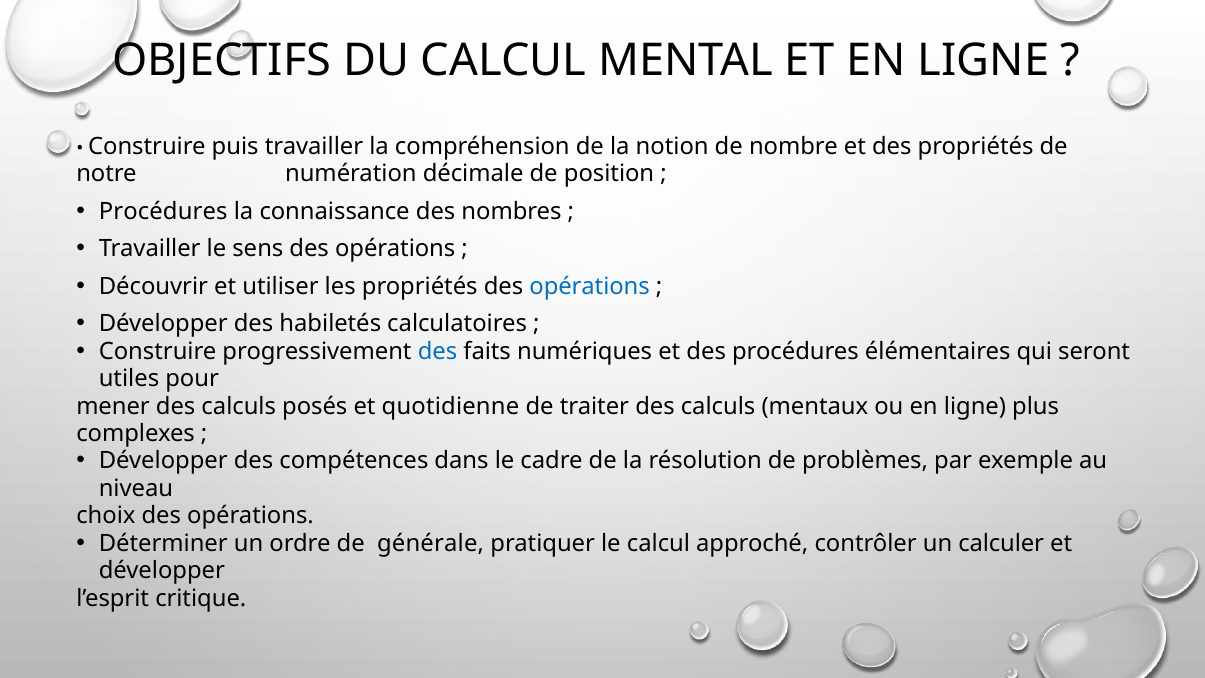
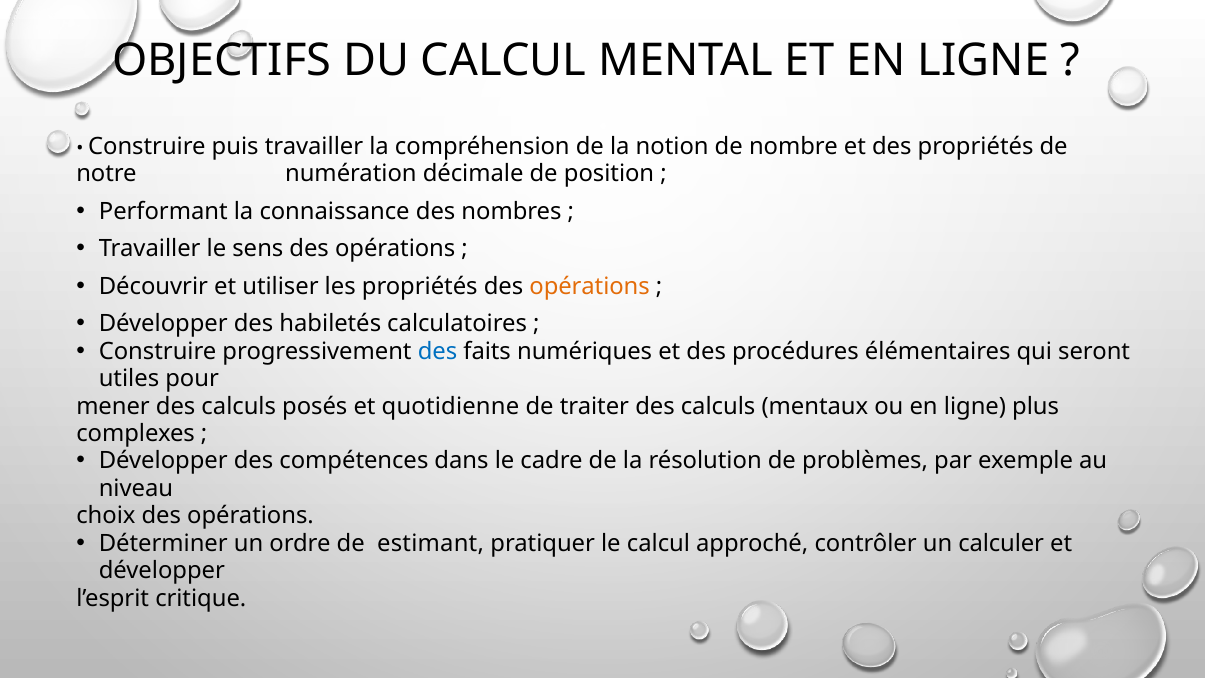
Procédures at (163, 211): Procédures -> Performant
opérations at (590, 286) colour: blue -> orange
générale: générale -> estimant
